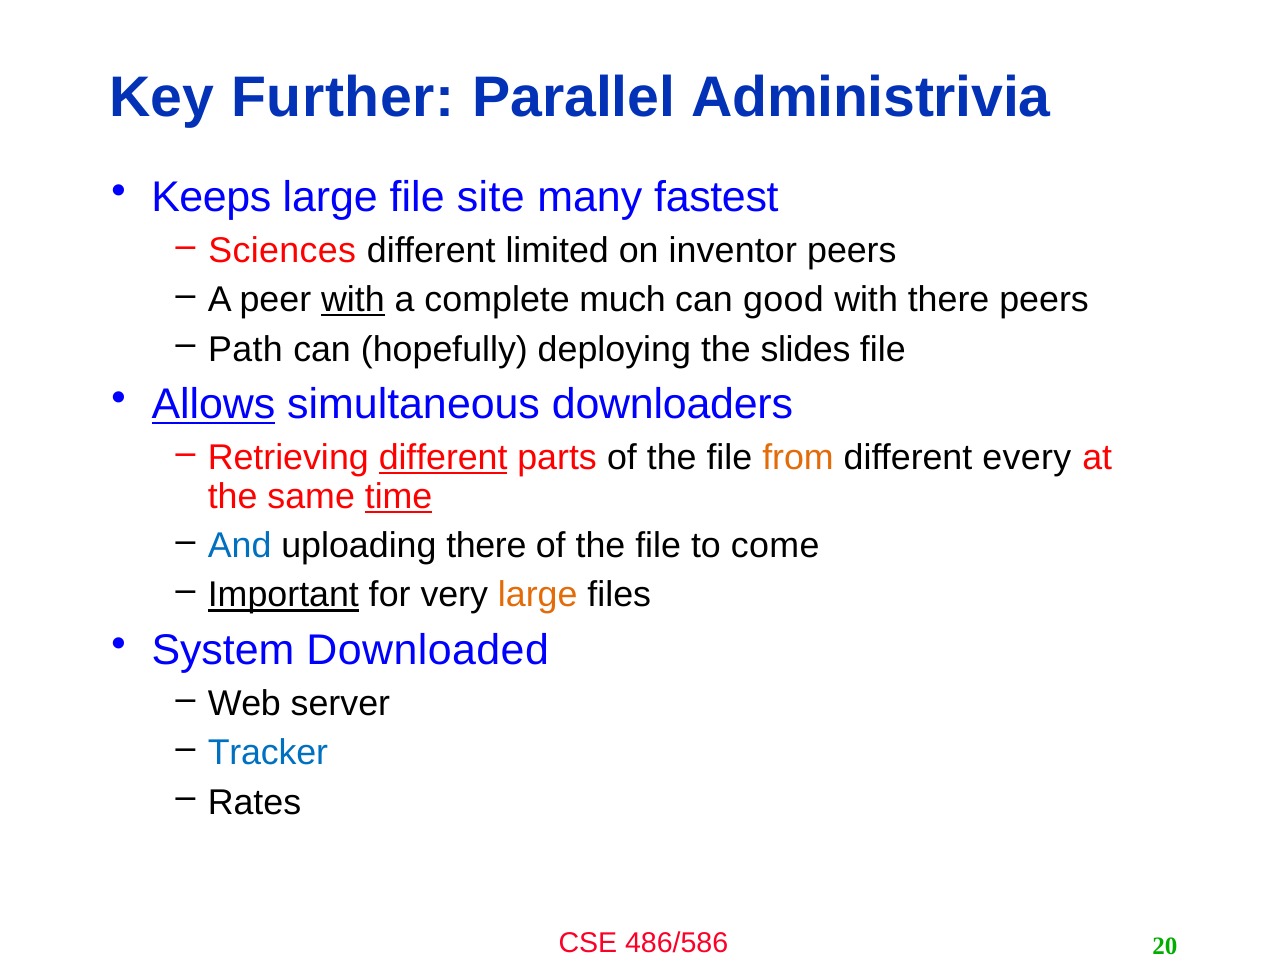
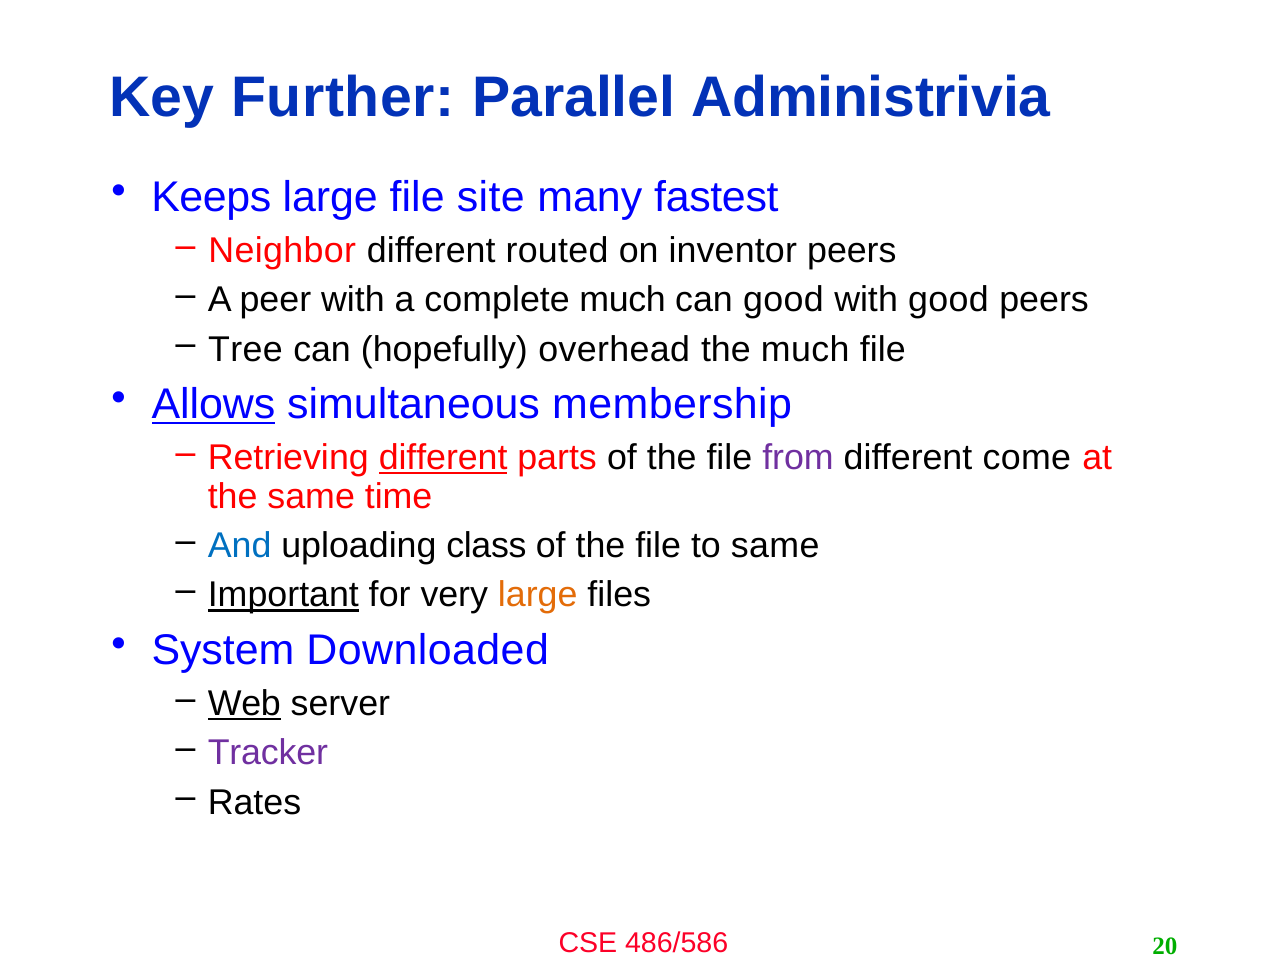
Sciences: Sciences -> Neighbor
limited: limited -> routed
with at (353, 300) underline: present -> none
with there: there -> good
Path: Path -> Tree
deploying: deploying -> overhead
the slides: slides -> much
downloaders: downloaders -> membership
from colour: orange -> purple
every: every -> come
time underline: present -> none
uploading there: there -> class
to come: come -> same
Web underline: none -> present
Tracker colour: blue -> purple
